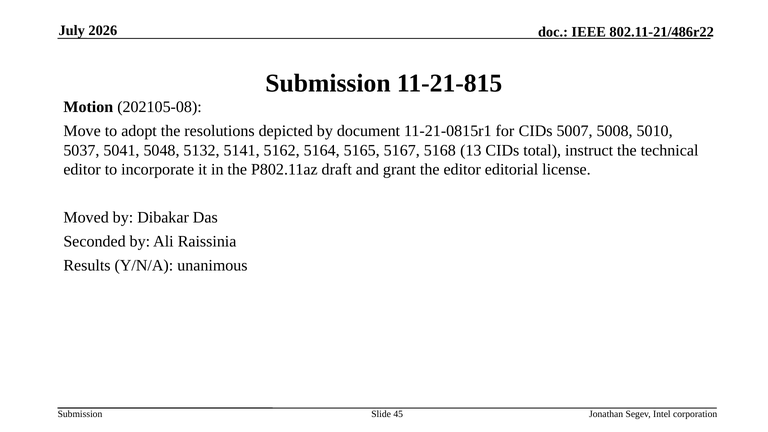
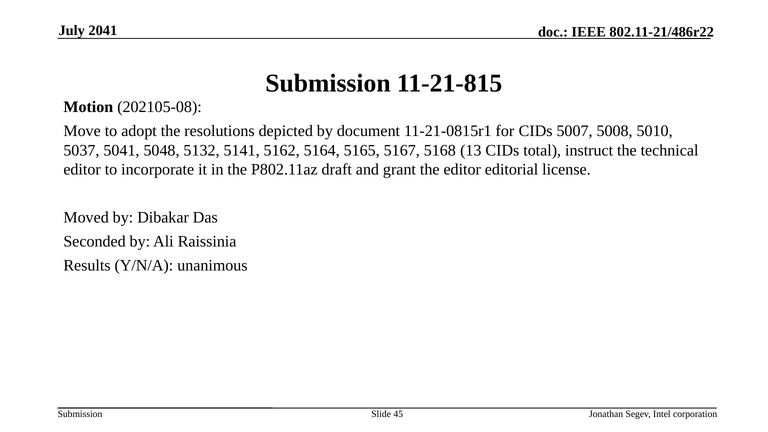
2026: 2026 -> 2041
